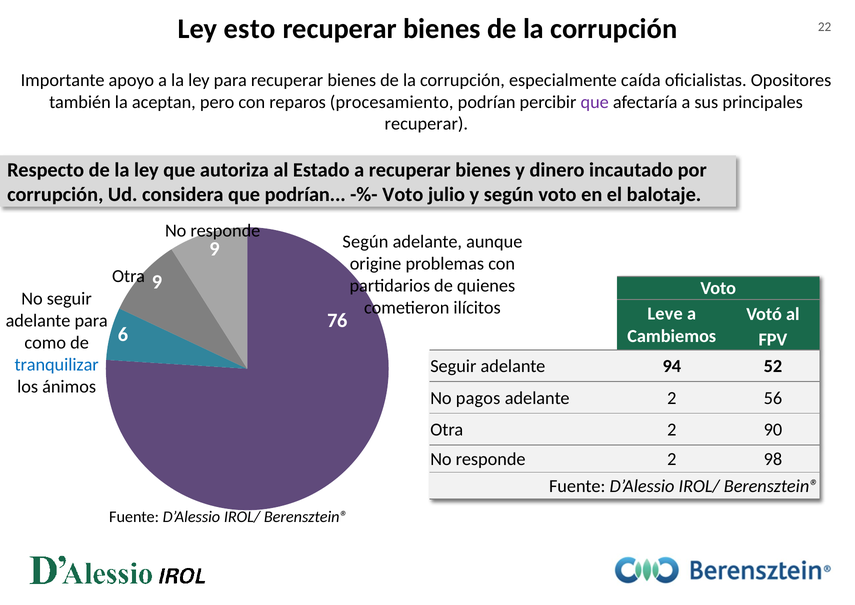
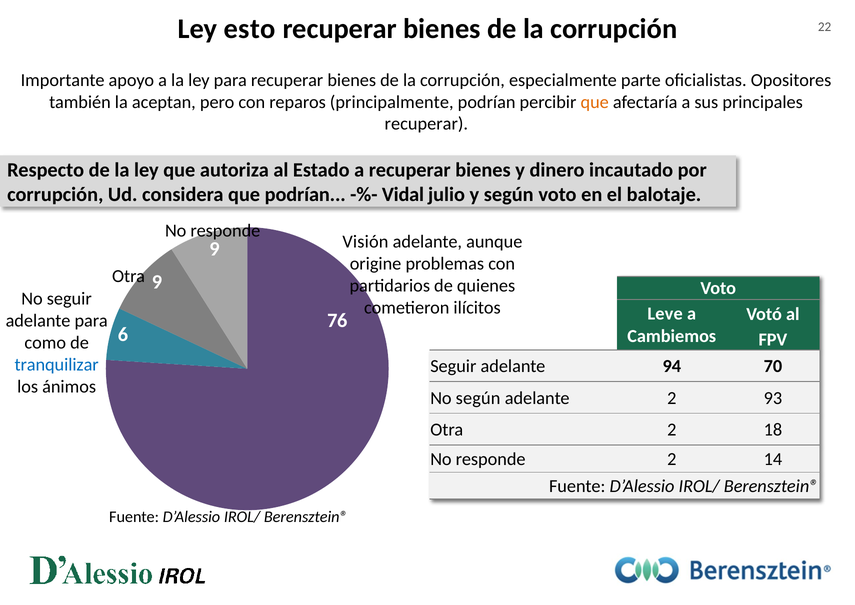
caída: caída -> parte
procesamiento: procesamiento -> principalmente
que at (595, 102) colour: purple -> orange
Voto at (403, 195): Voto -> Vidal
Según at (365, 242): Según -> Visión
52: 52 -> 70
No pagos: pagos -> según
56: 56 -> 93
90: 90 -> 18
98: 98 -> 14
